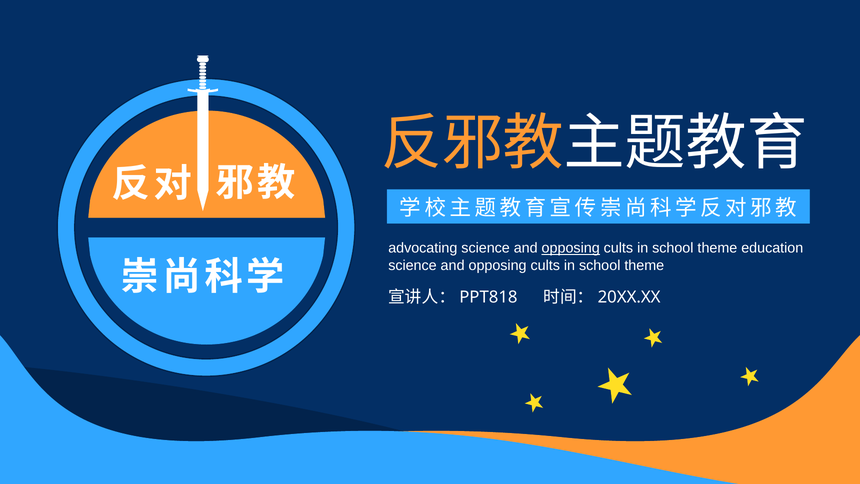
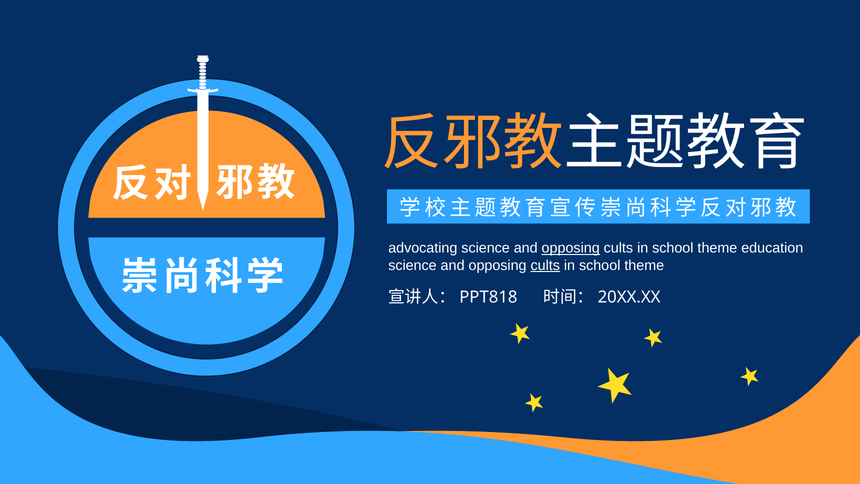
cults at (545, 265) underline: none -> present
